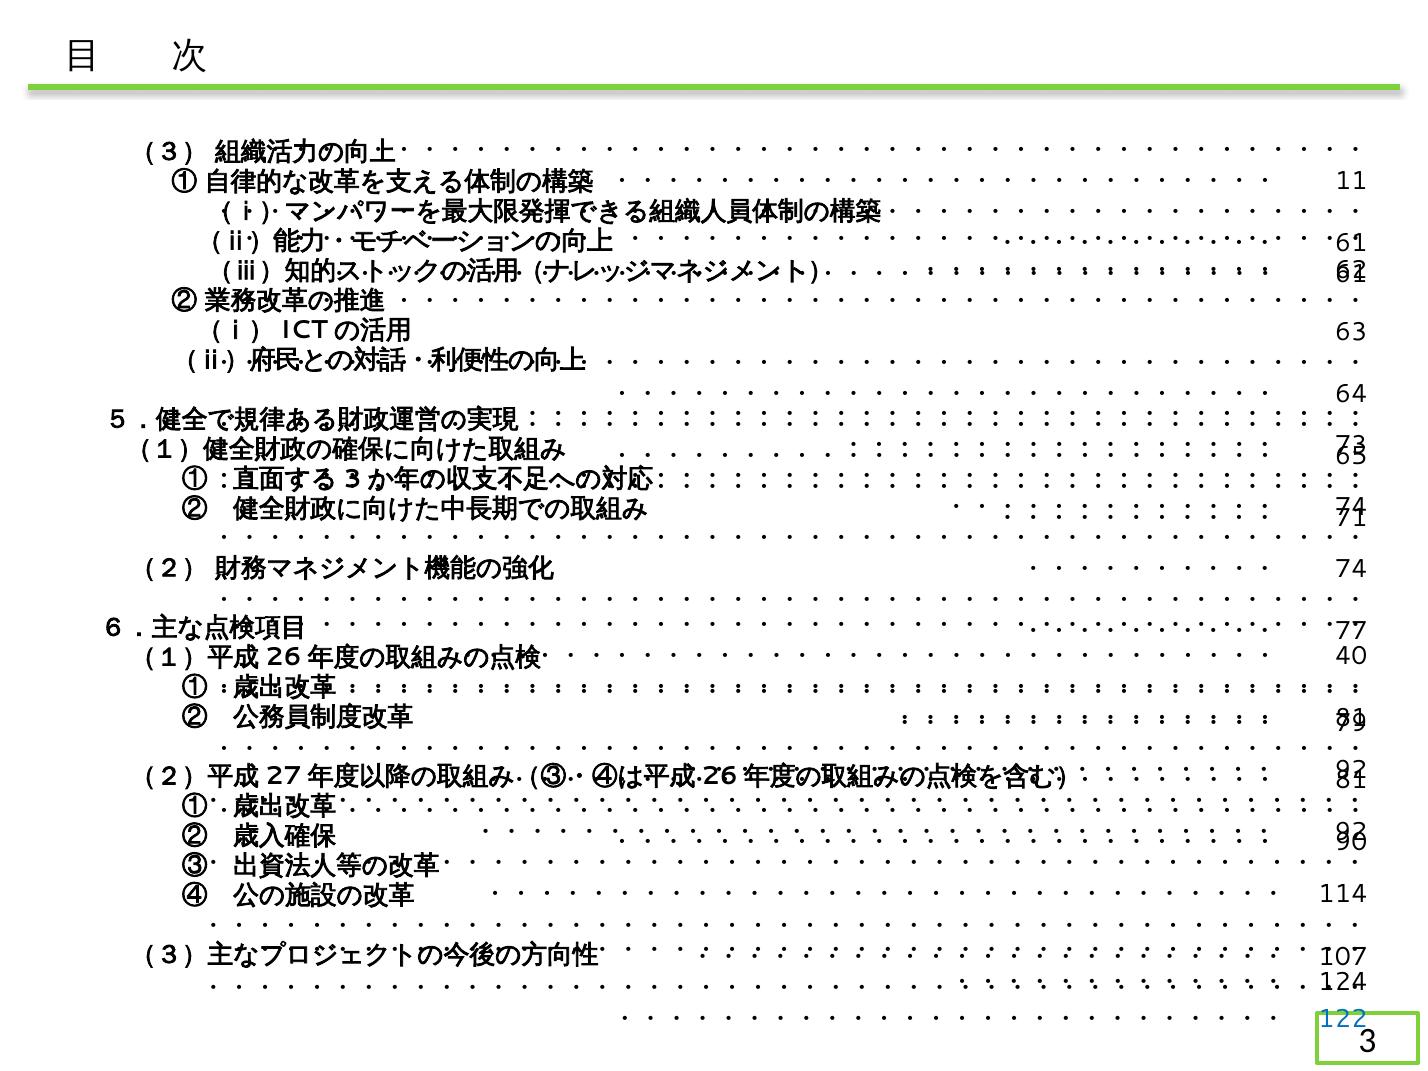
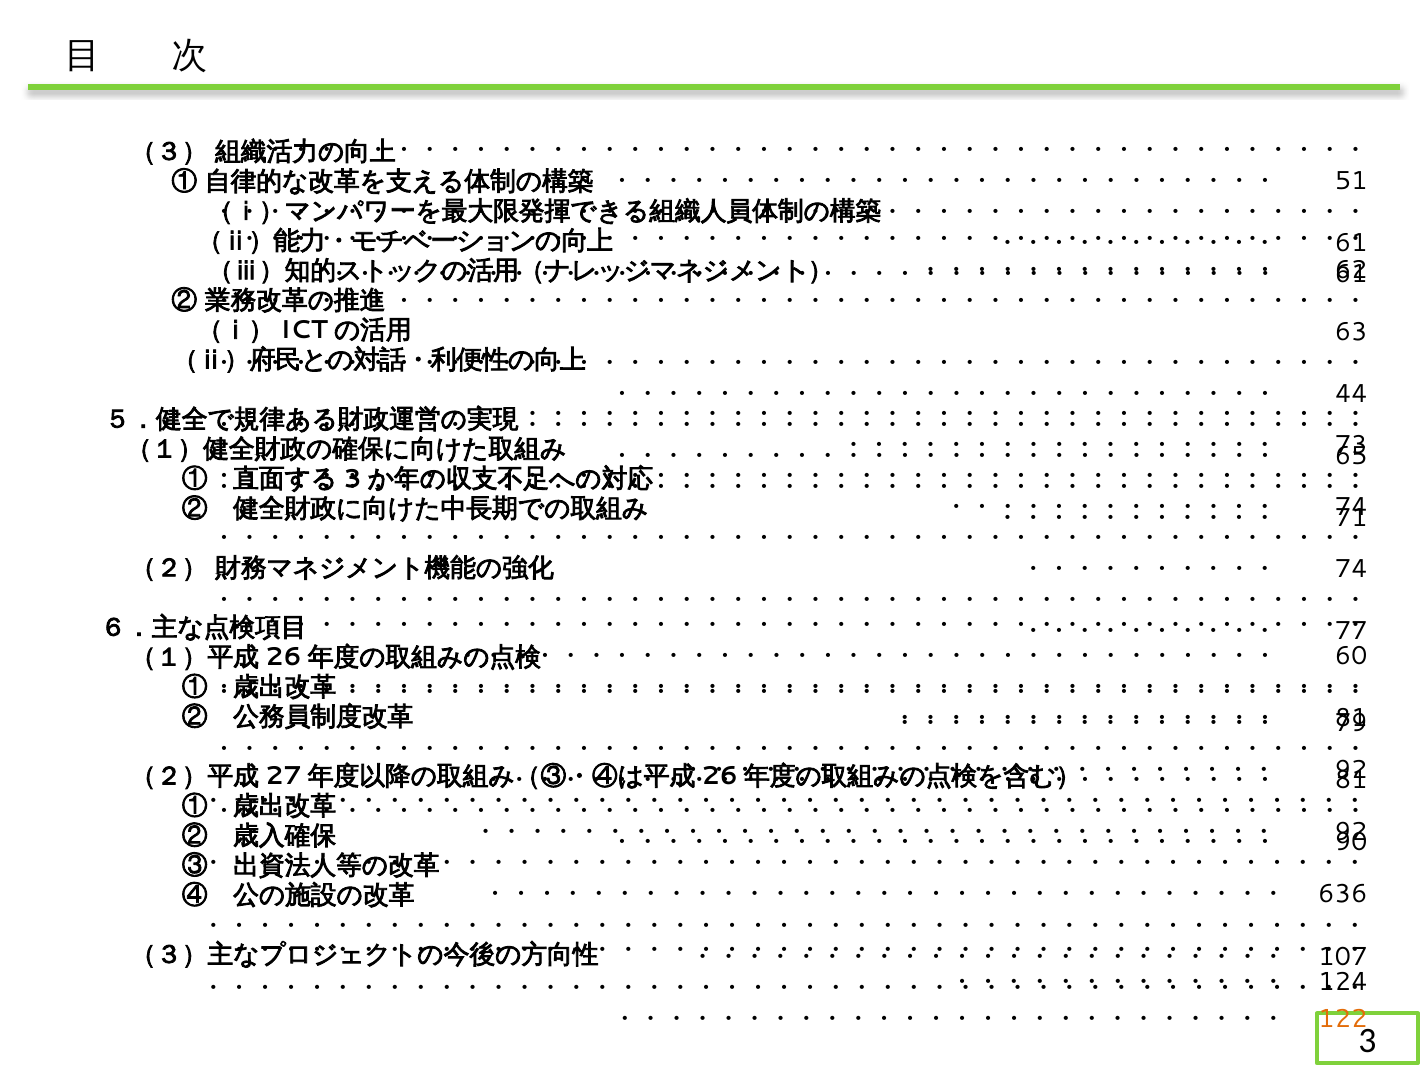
11: 11 -> 51
64: 64 -> 44
40: 40 -> 60
114: 114 -> 636
122 colour: blue -> orange
